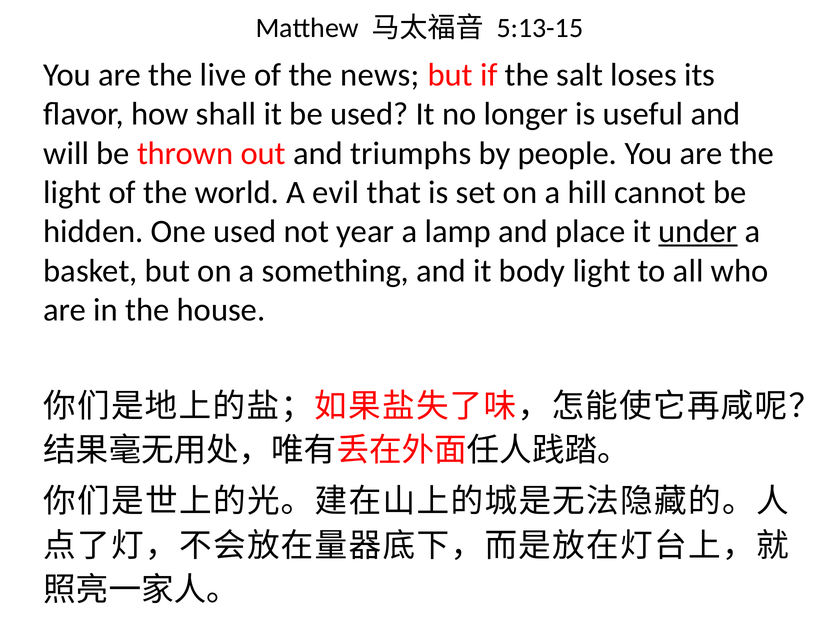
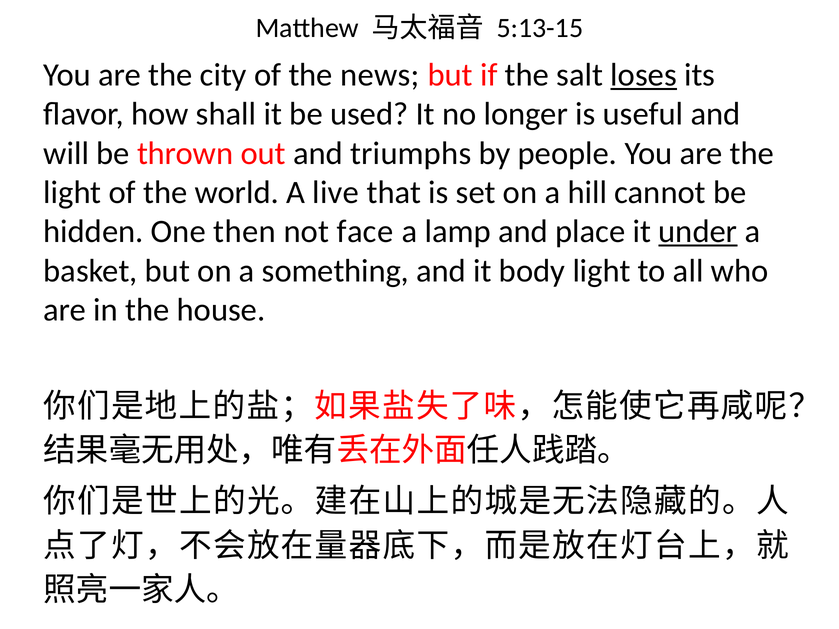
live: live -> city
loses underline: none -> present
evil: evil -> live
One used: used -> then
year: year -> face
